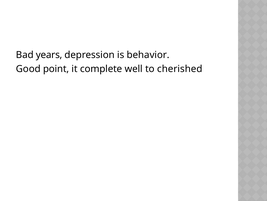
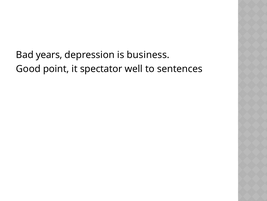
behavior: behavior -> business
complete: complete -> spectator
cherished: cherished -> sentences
